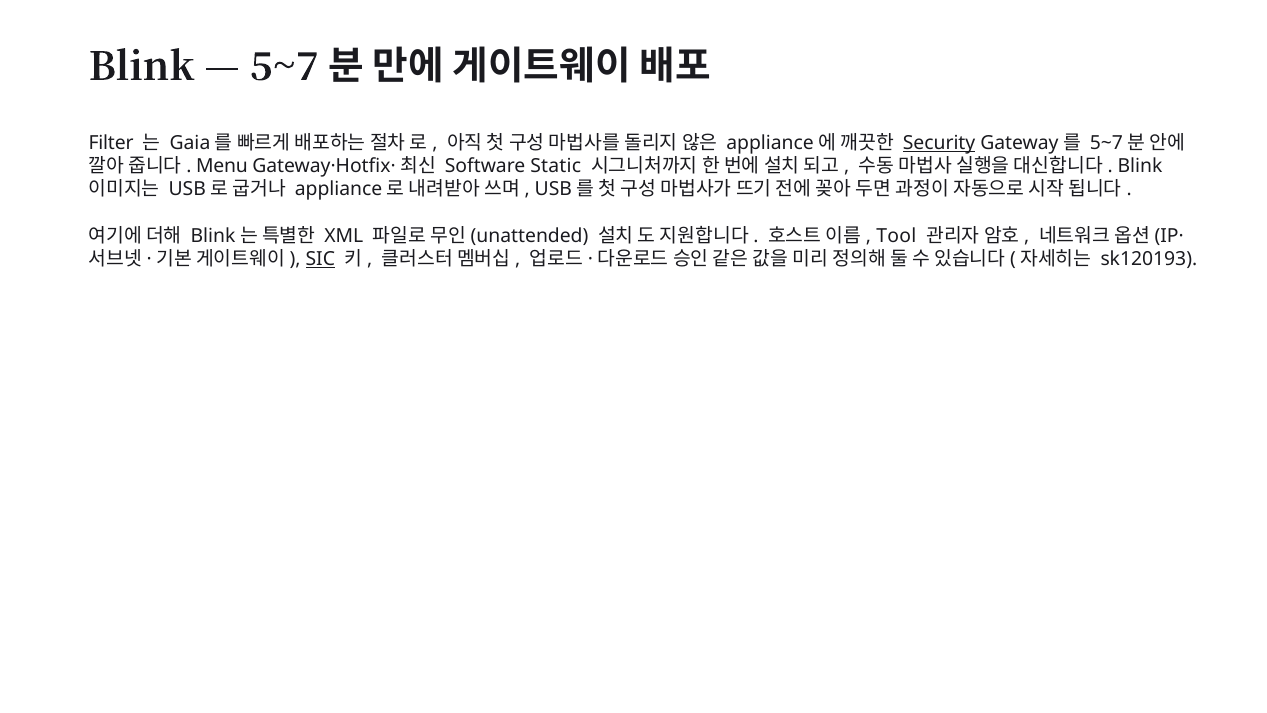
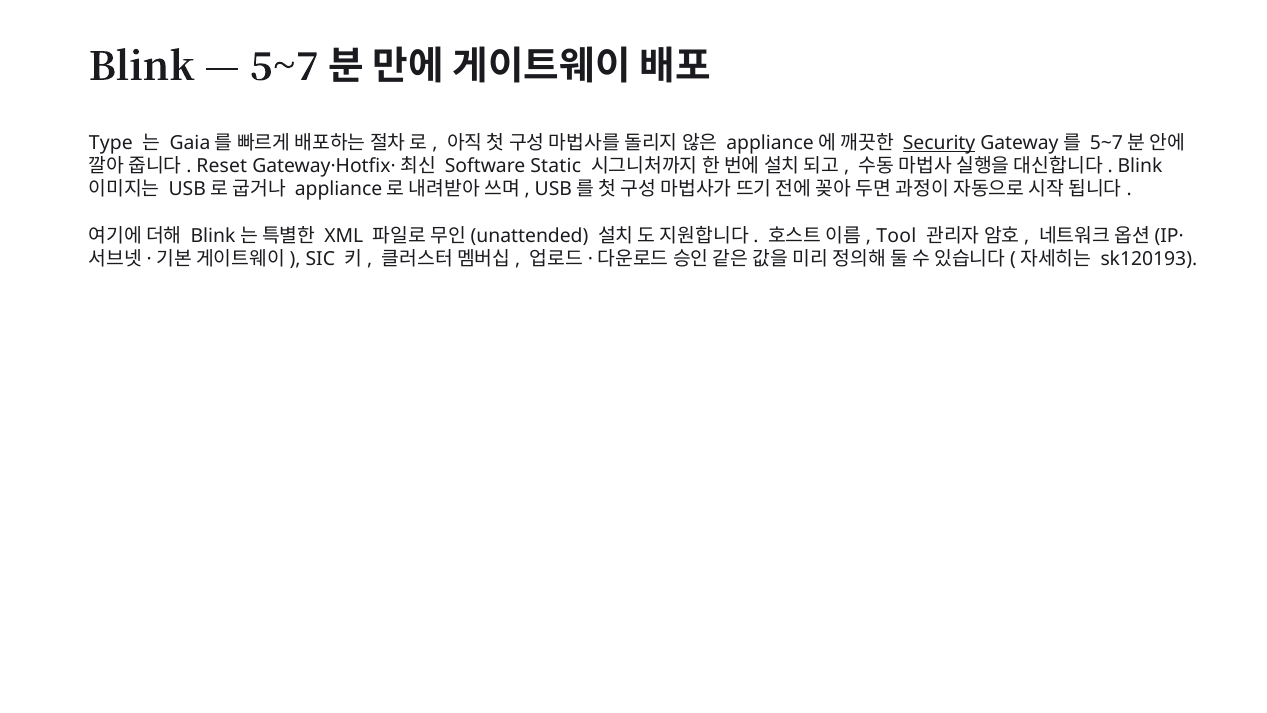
Filter: Filter -> Type
Menu: Menu -> Reset
SIC underline: present -> none
